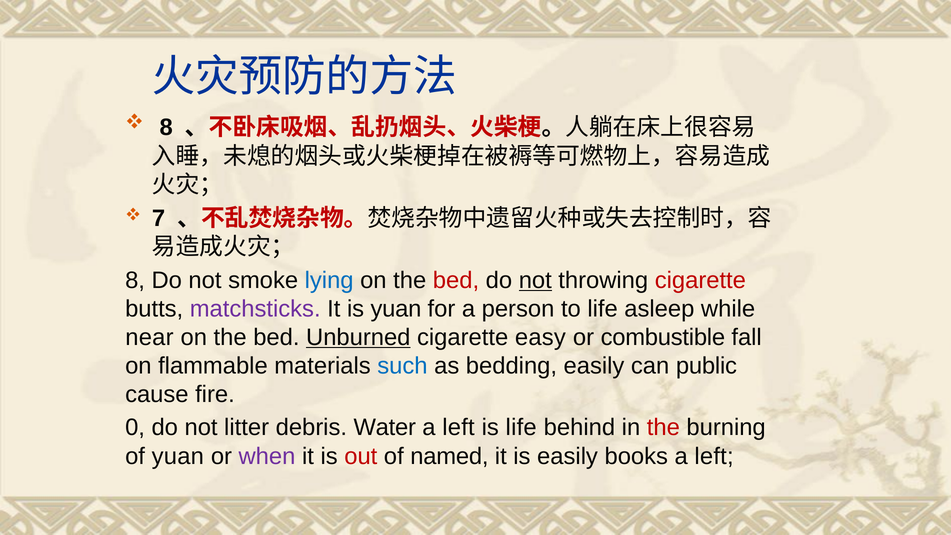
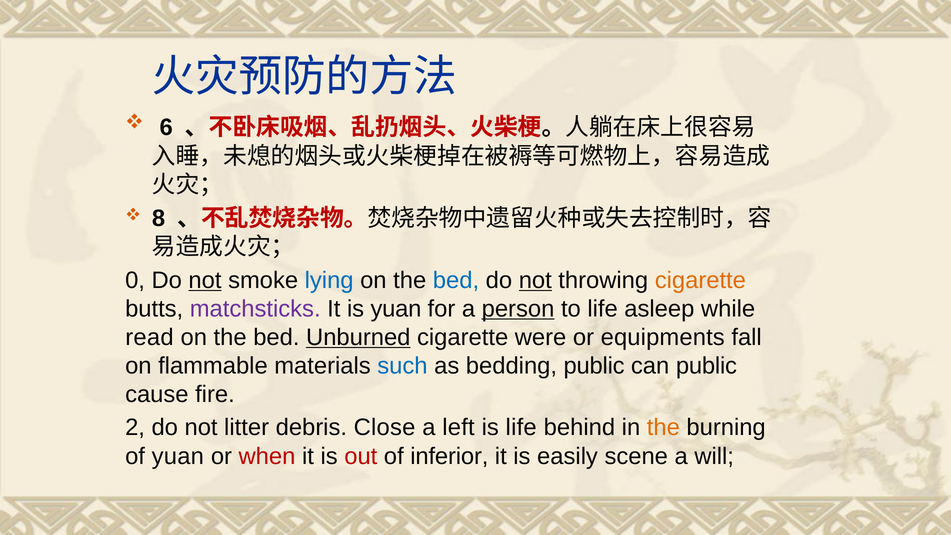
8 at (166, 127): 8 -> 6
7: 7 -> 8
8 at (135, 280): 8 -> 0
not at (205, 280) underline: none -> present
bed at (456, 280) colour: red -> blue
cigarette at (700, 280) colour: red -> orange
person underline: none -> present
near: near -> read
easy: easy -> were
combustible: combustible -> equipments
bedding easily: easily -> public
0: 0 -> 2
Water: Water -> Close
the at (663, 428) colour: red -> orange
when colour: purple -> red
named: named -> inferior
books: books -> scene
left at (714, 456): left -> will
